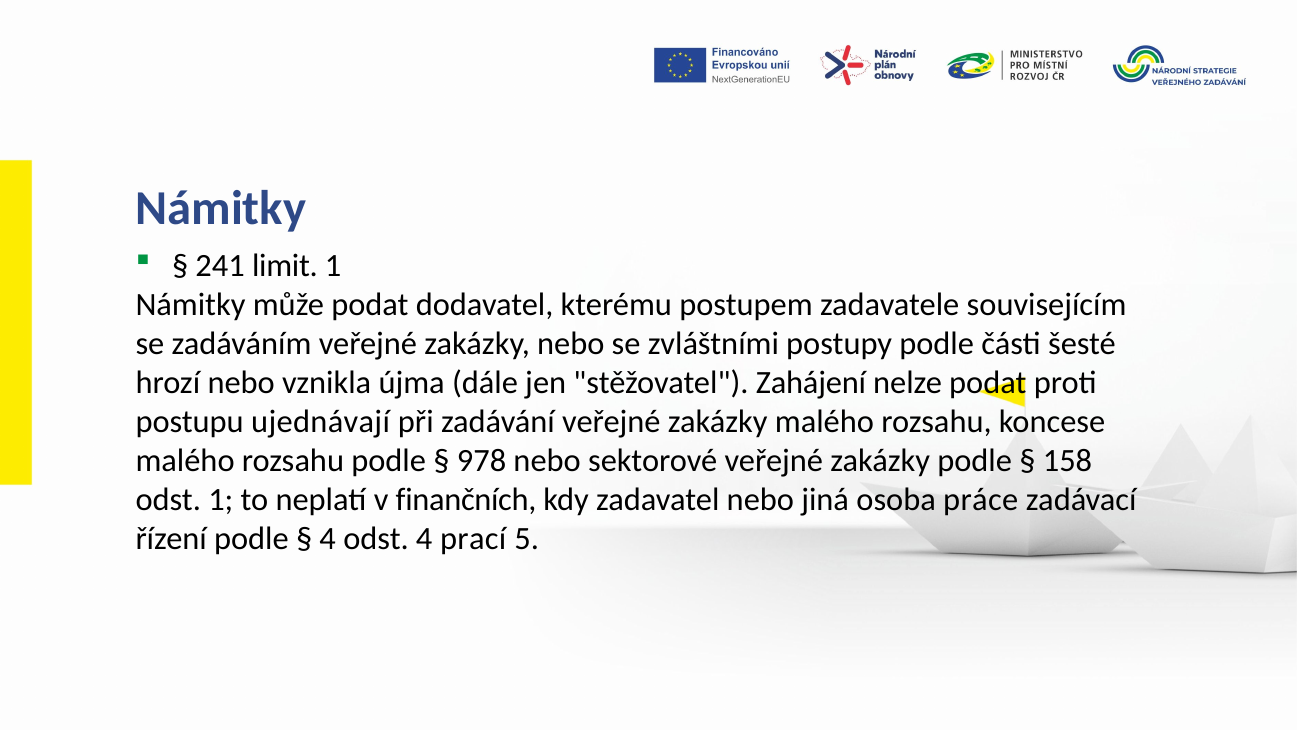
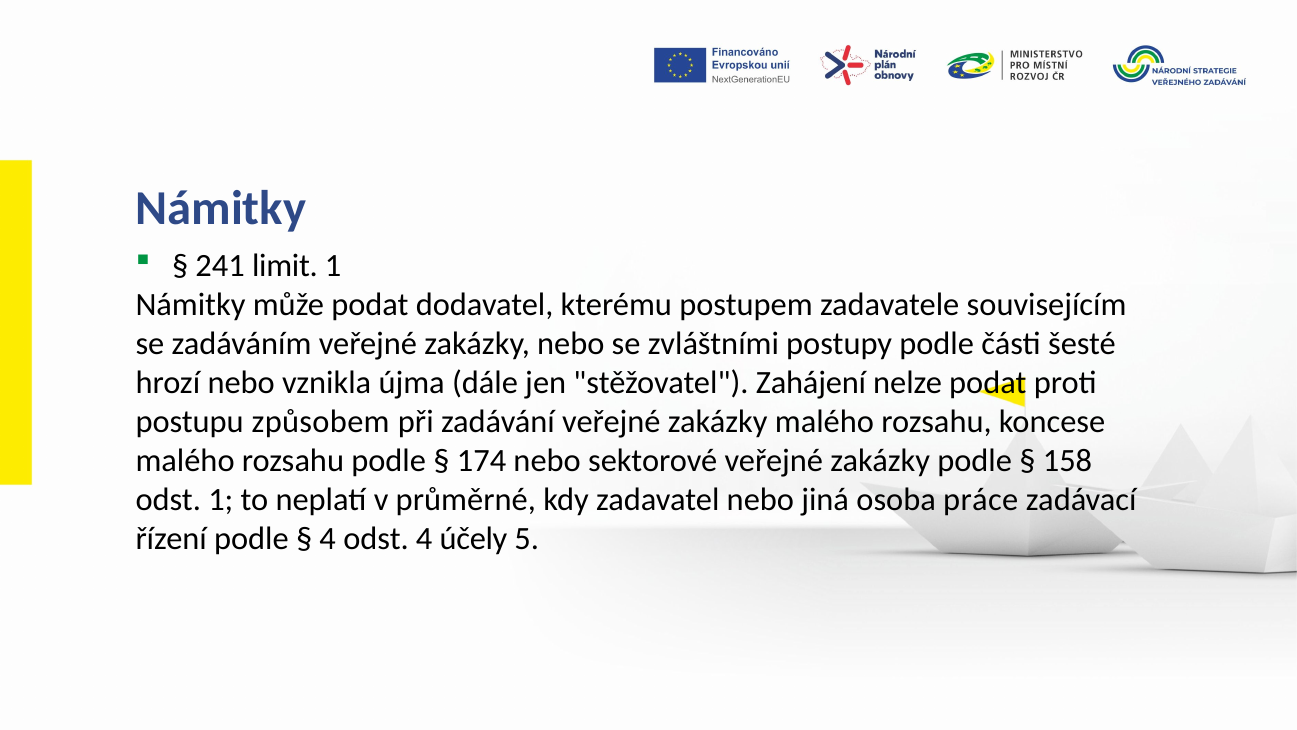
ujednávají: ujednávají -> způsobem
978: 978 -> 174
finančních: finančních -> průměrné
prací: prací -> účely
